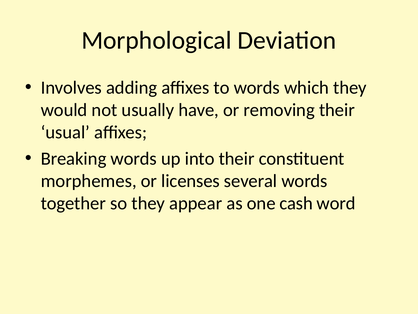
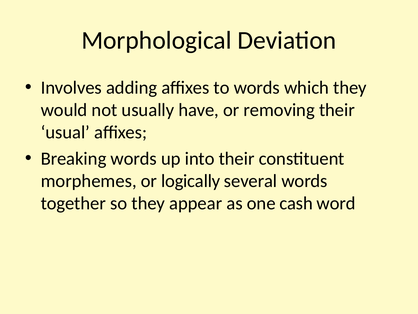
licenses: licenses -> logically
